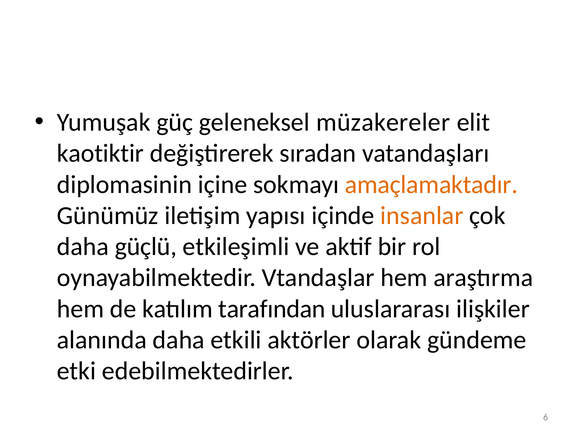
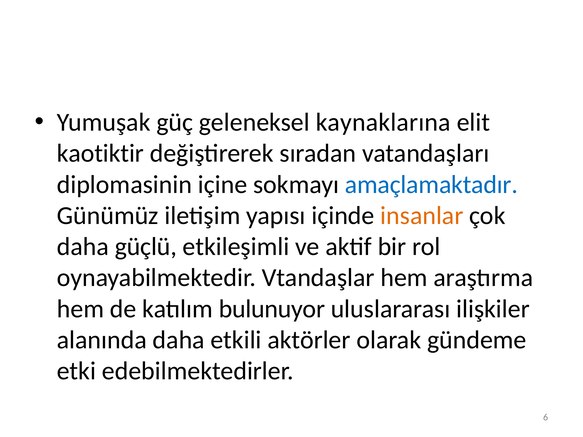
müzakereler: müzakereler -> kaynaklarına
amaçlamaktadır colour: orange -> blue
tarafından: tarafından -> bulunuyor
